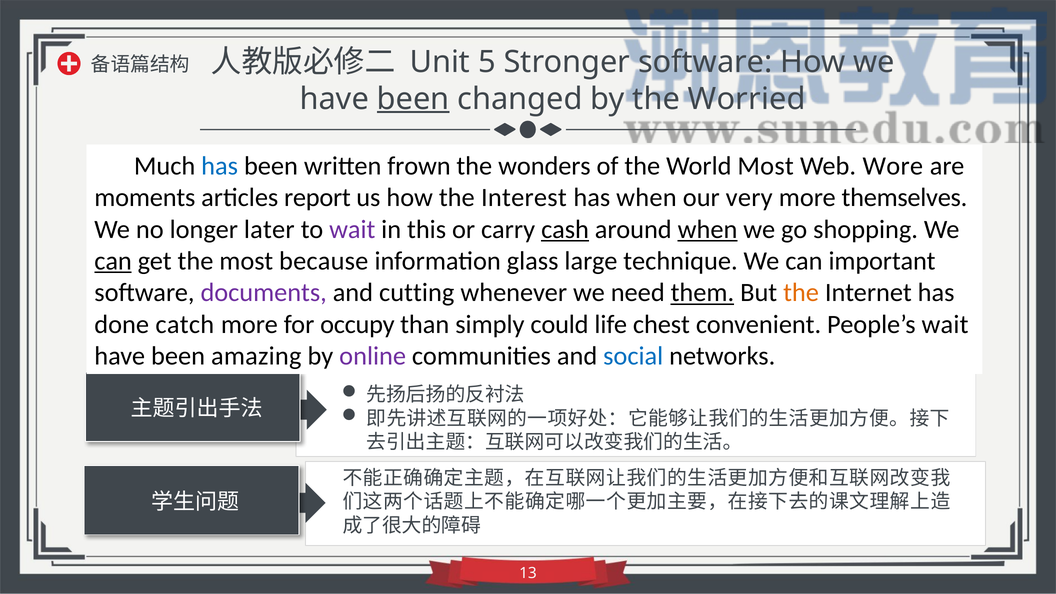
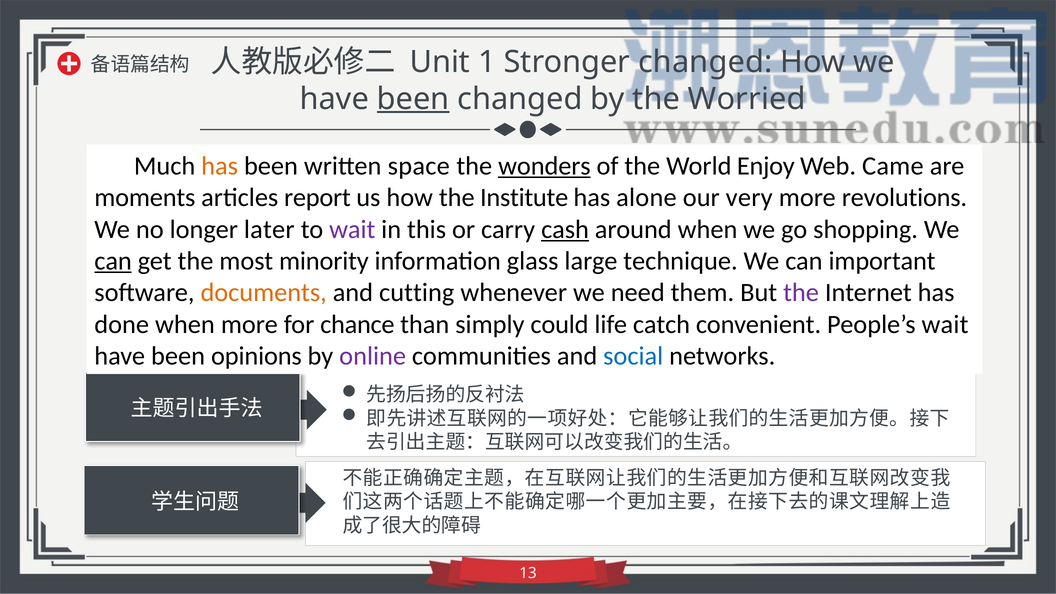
5: 5 -> 1
Stronger software: software -> changed
has at (220, 166) colour: blue -> orange
frown: frown -> space
wonders underline: none -> present
World Most: Most -> Enjoy
Wore: Wore -> Came
Interest: Interest -> Institute
has when: when -> alone
themselves: themselves -> revolutions
when at (708, 229) underline: present -> none
because: because -> minority
documents colour: purple -> orange
them underline: present -> none
the at (801, 293) colour: orange -> purple
done catch: catch -> when
occupy: occupy -> chance
chest: chest -> catch
amazing: amazing -> opinions
